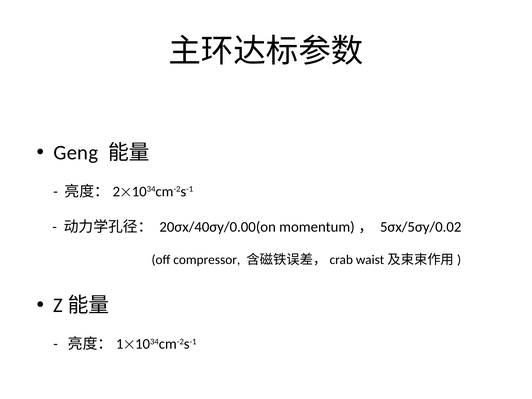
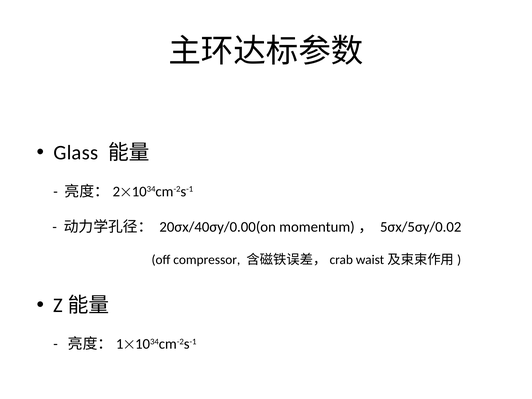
Geng: Geng -> Glass
